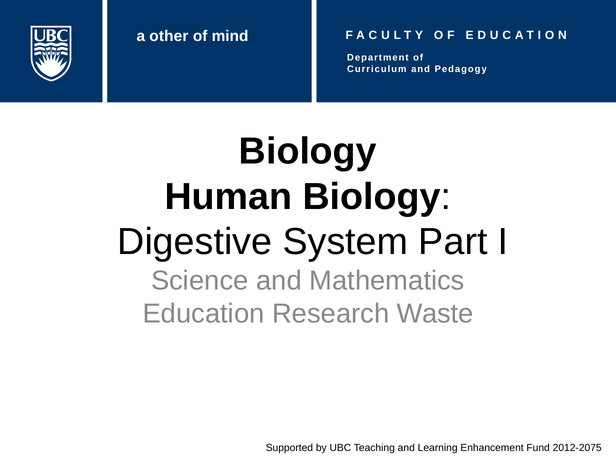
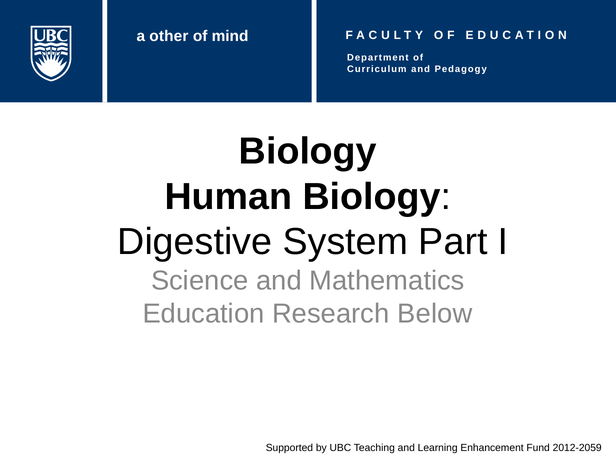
Waste: Waste -> Below
2012-2075: 2012-2075 -> 2012-2059
